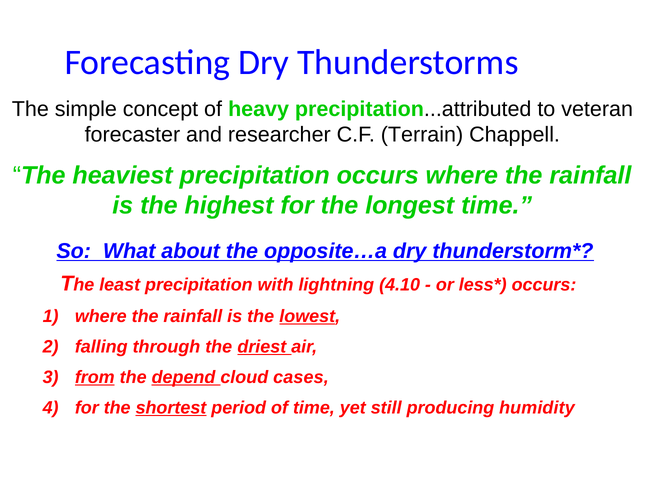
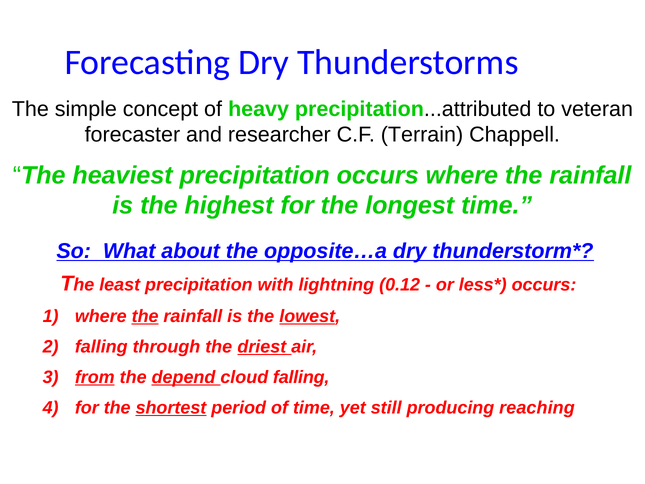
4.10: 4.10 -> 0.12
the at (145, 316) underline: none -> present
cloud cases: cases -> falling
humidity: humidity -> reaching
